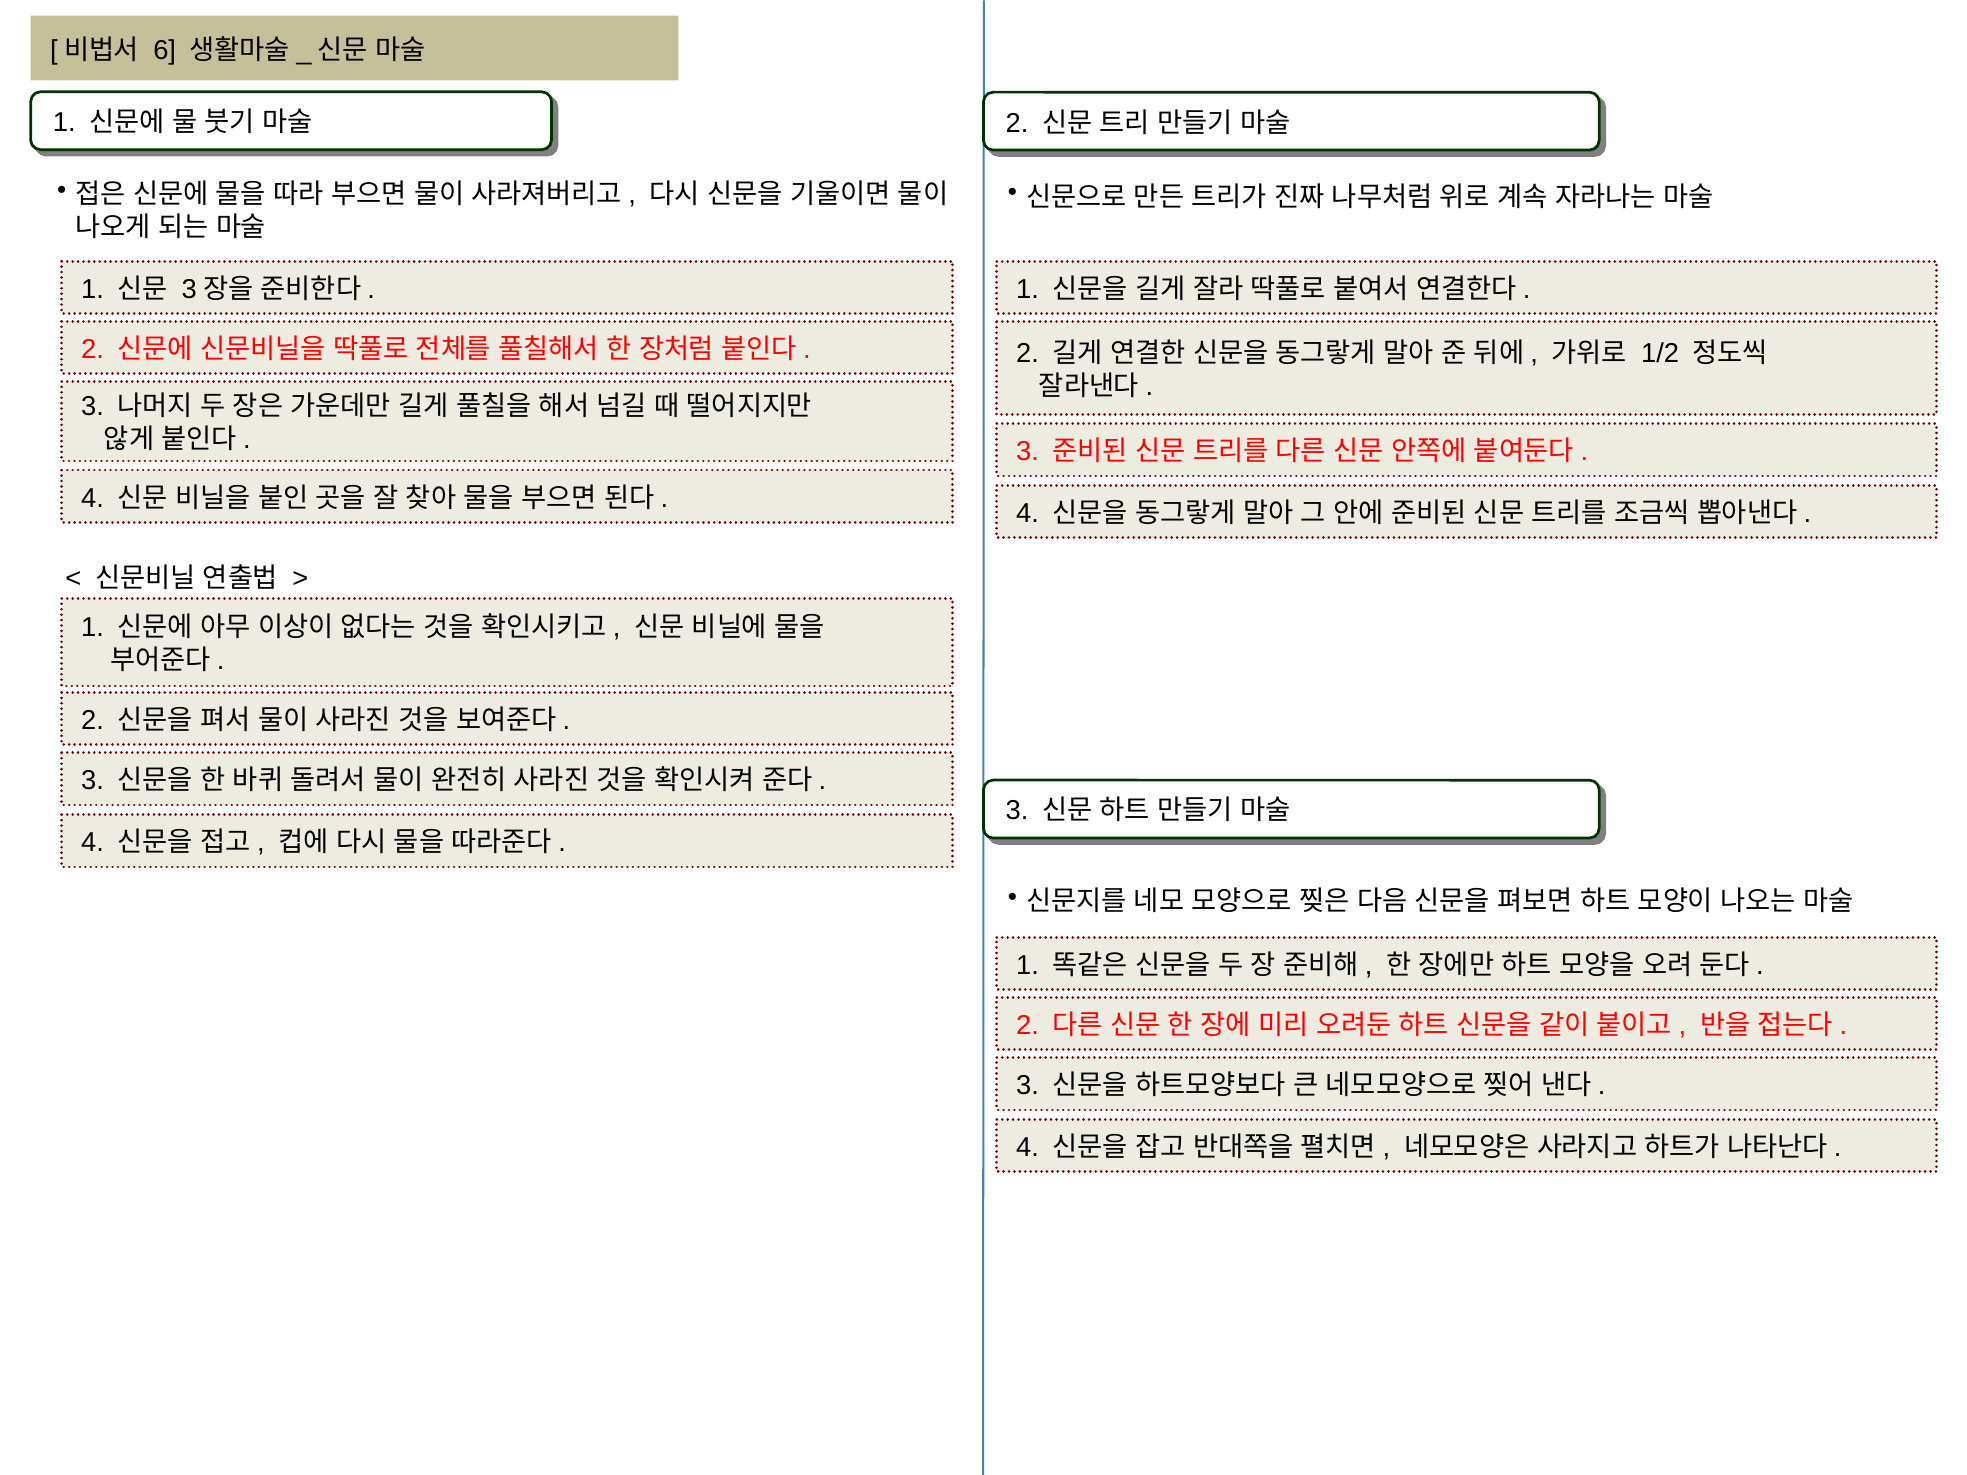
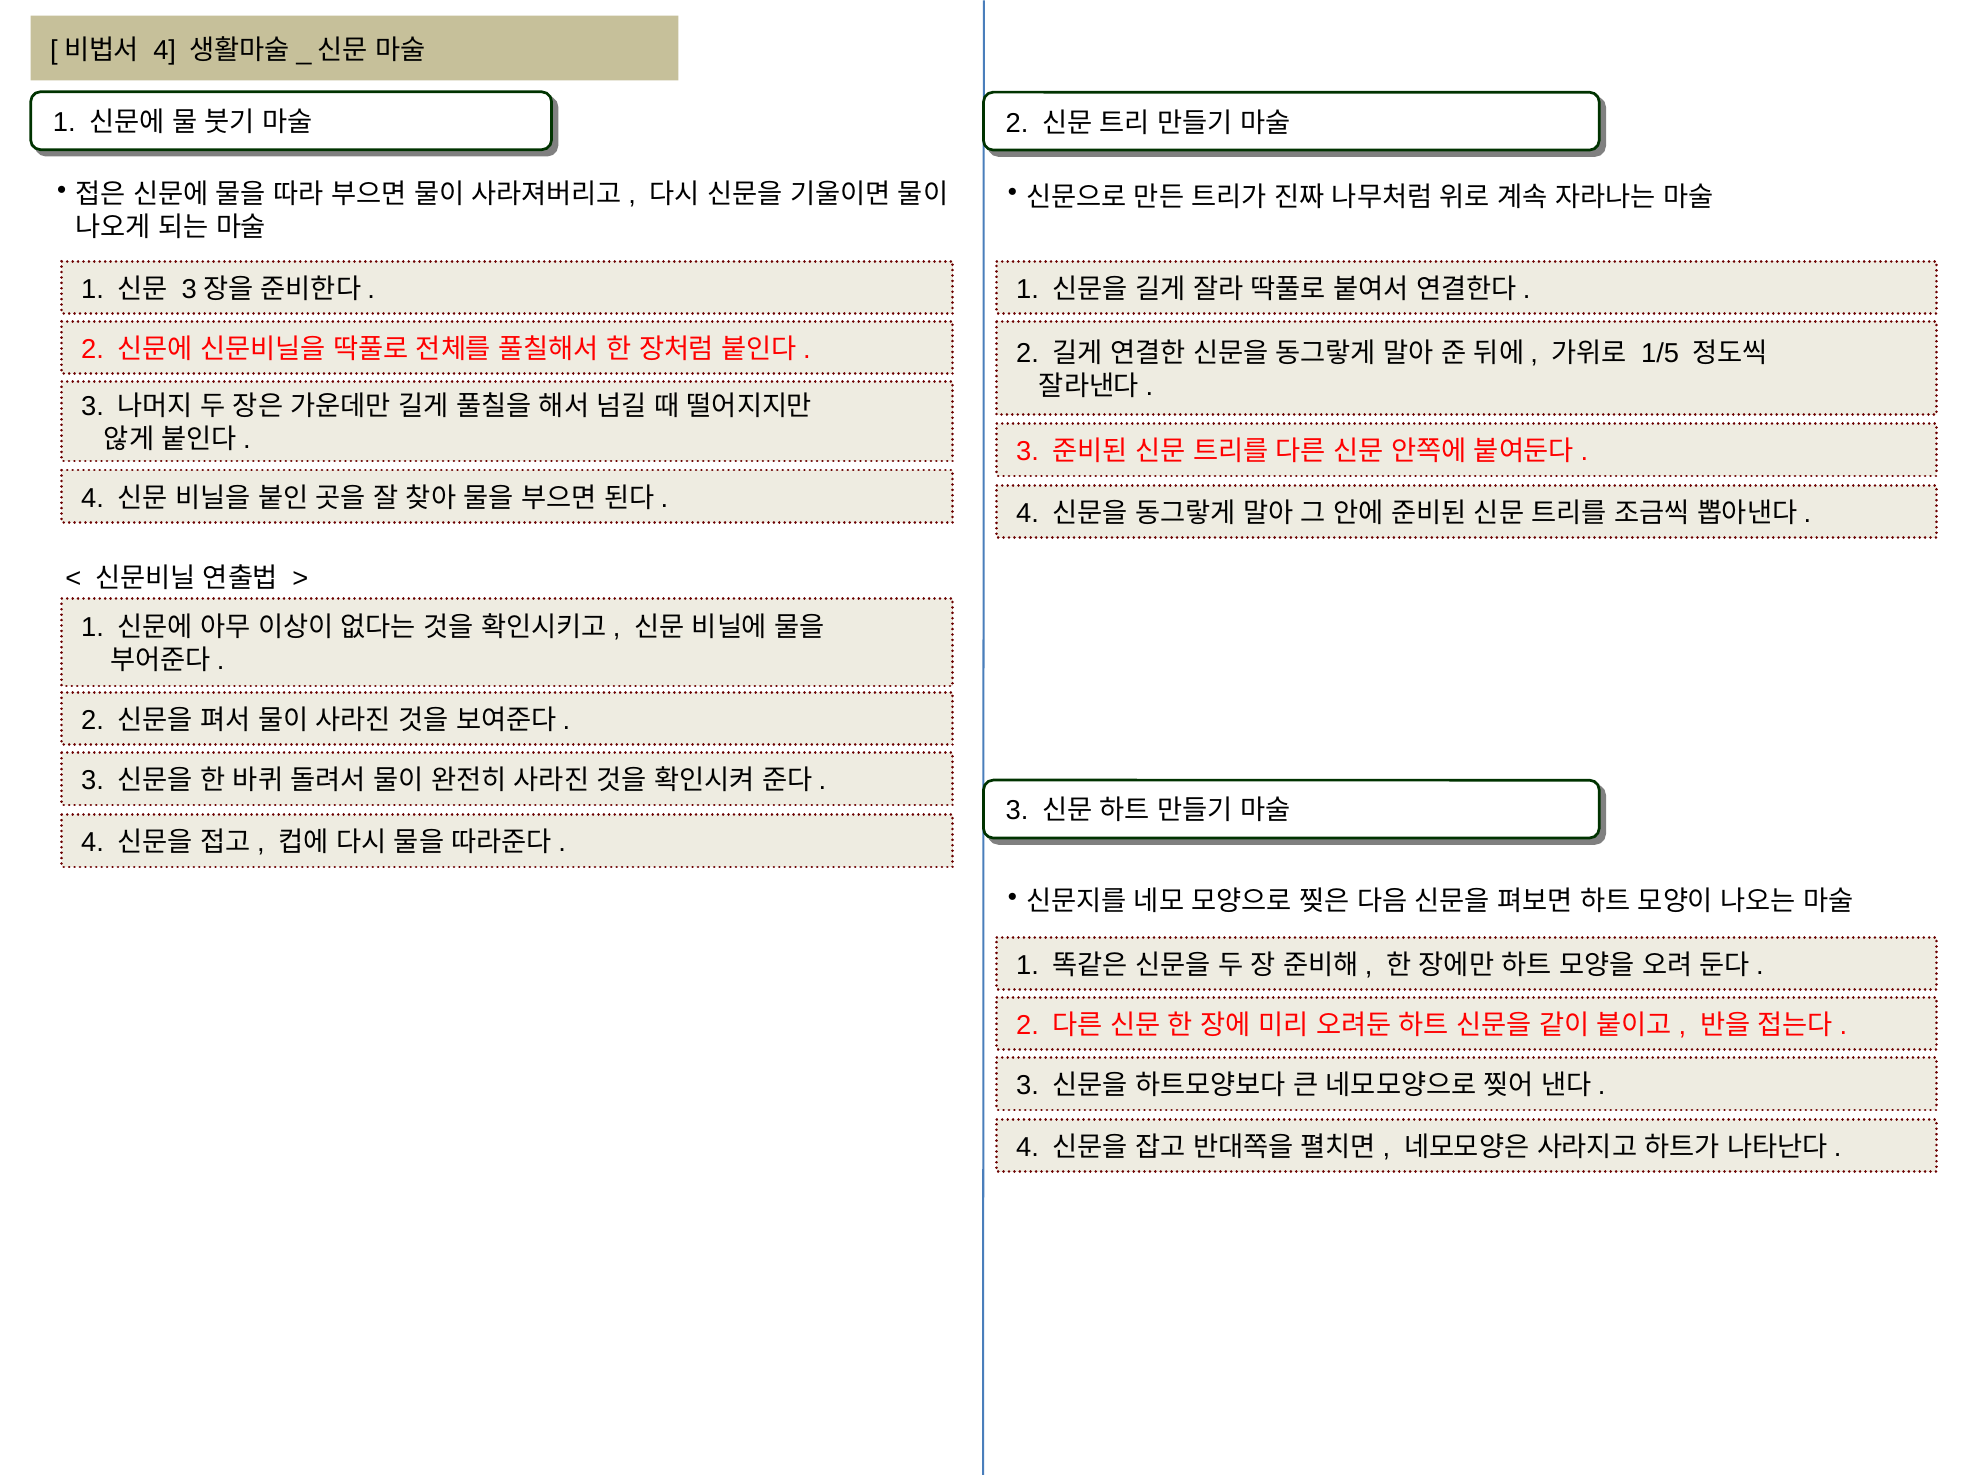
6 at (165, 50): 6 -> 4
1/2: 1/2 -> 1/5
